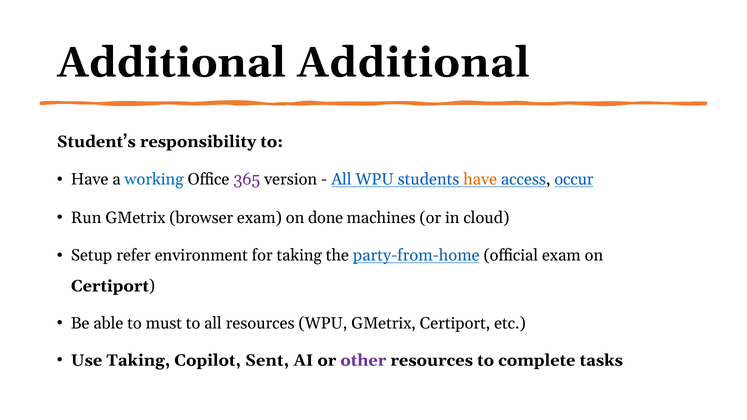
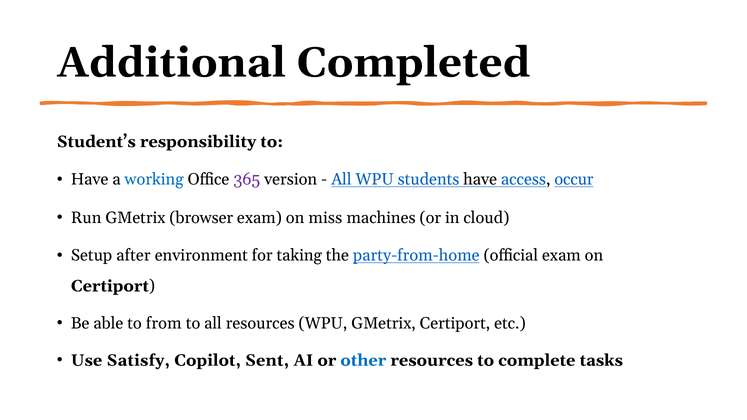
Additional Additional: Additional -> Completed
have at (480, 180) colour: orange -> black
done: done -> miss
refer: refer -> after
must: must -> from
Use Taking: Taking -> Satisfy
other colour: purple -> blue
